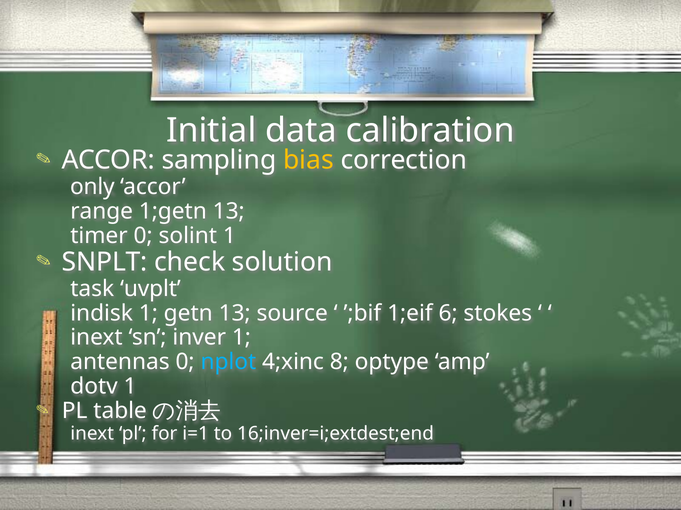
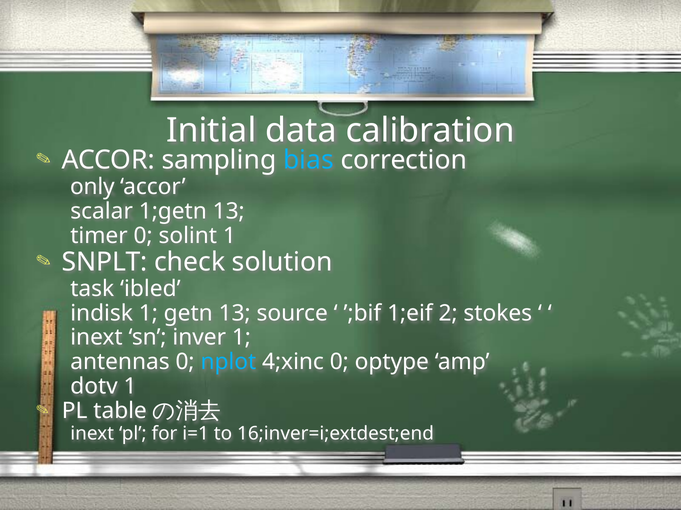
bias colour: yellow -> light blue
range: range -> scalar
uvplt: uvplt -> ibled
6: 6 -> 2
4;xinc 8: 8 -> 0
